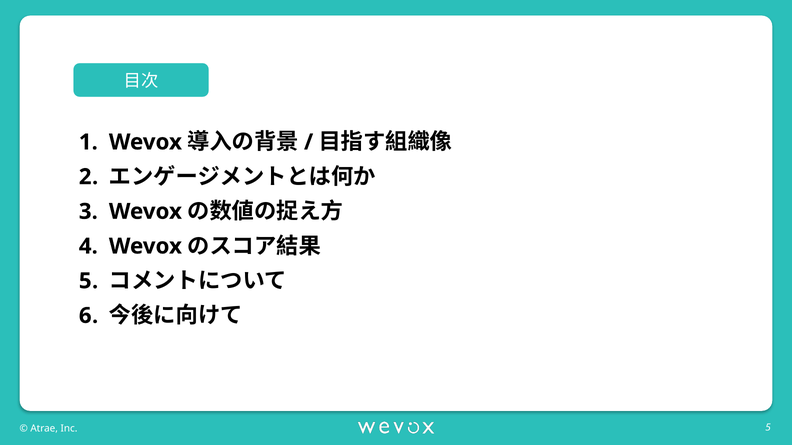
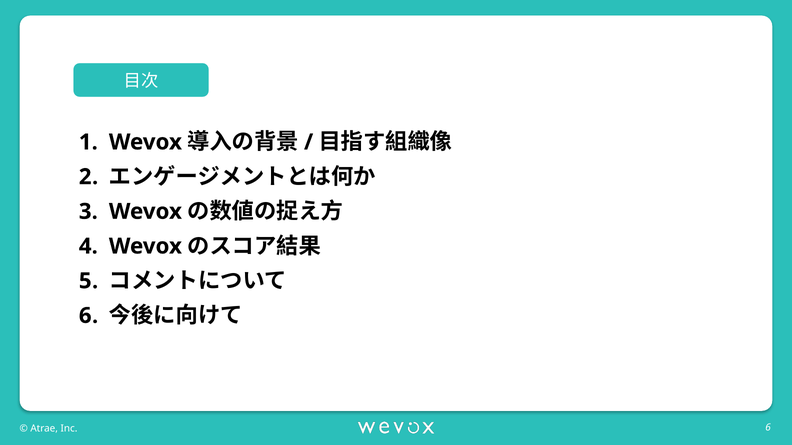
5 at (768, 428): 5 -> 6
